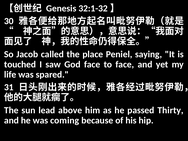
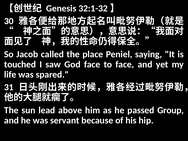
Thirty: Thirty -> Group
coming: coming -> servant
